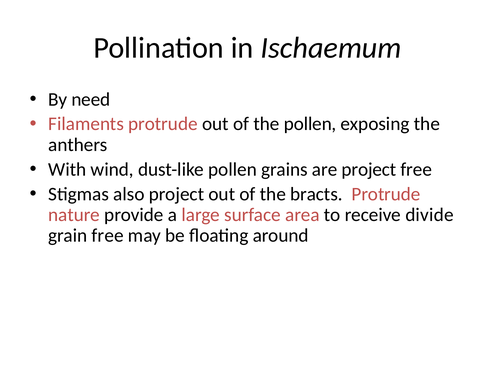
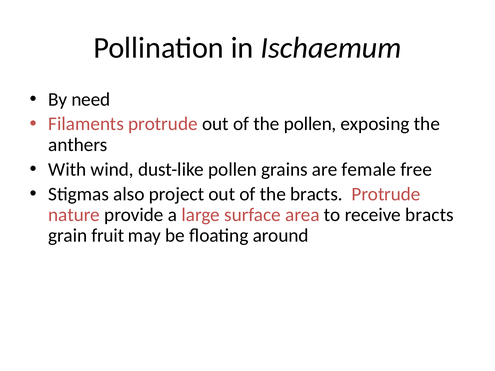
are project: project -> female
receive divide: divide -> bracts
grain free: free -> fruit
